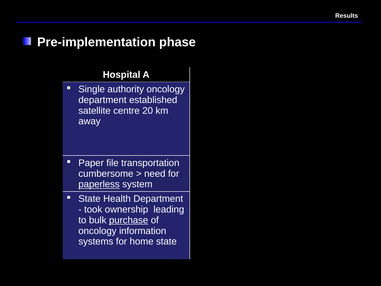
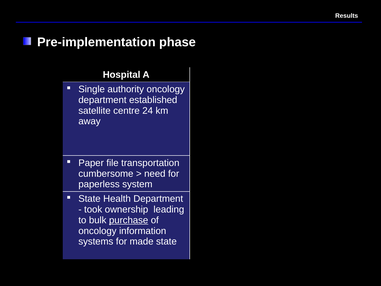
20: 20 -> 24
paperless underline: present -> none
home: home -> made
